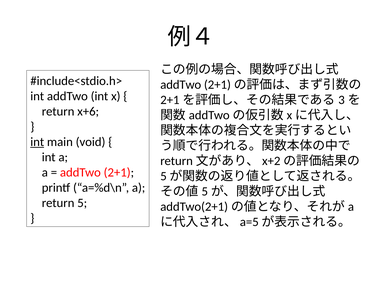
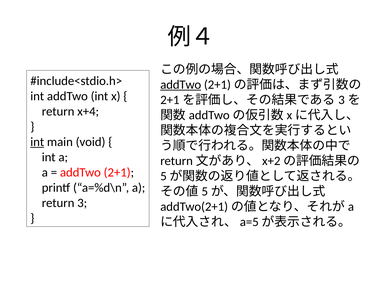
addTwo at (181, 85) underline: none -> present
x+6: x+6 -> x+4
5: 5 -> 3
